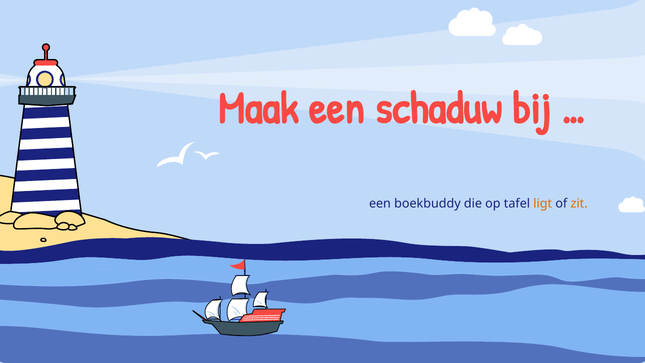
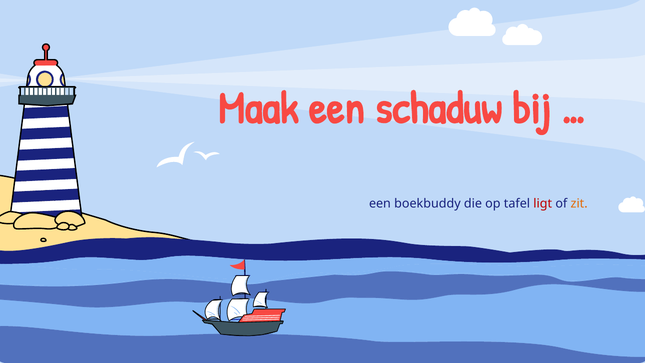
ligt colour: orange -> red
